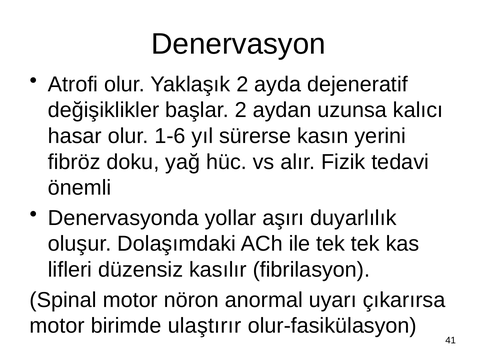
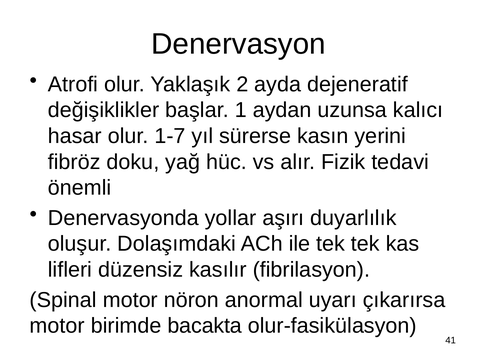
başlar 2: 2 -> 1
1-6: 1-6 -> 1-7
ulaştırır: ulaştırır -> bacakta
